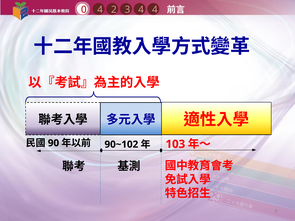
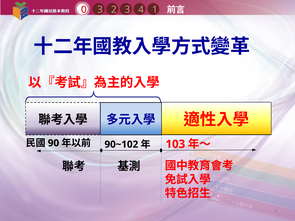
0 4: 4 -> 3
4 4: 4 -> 1
